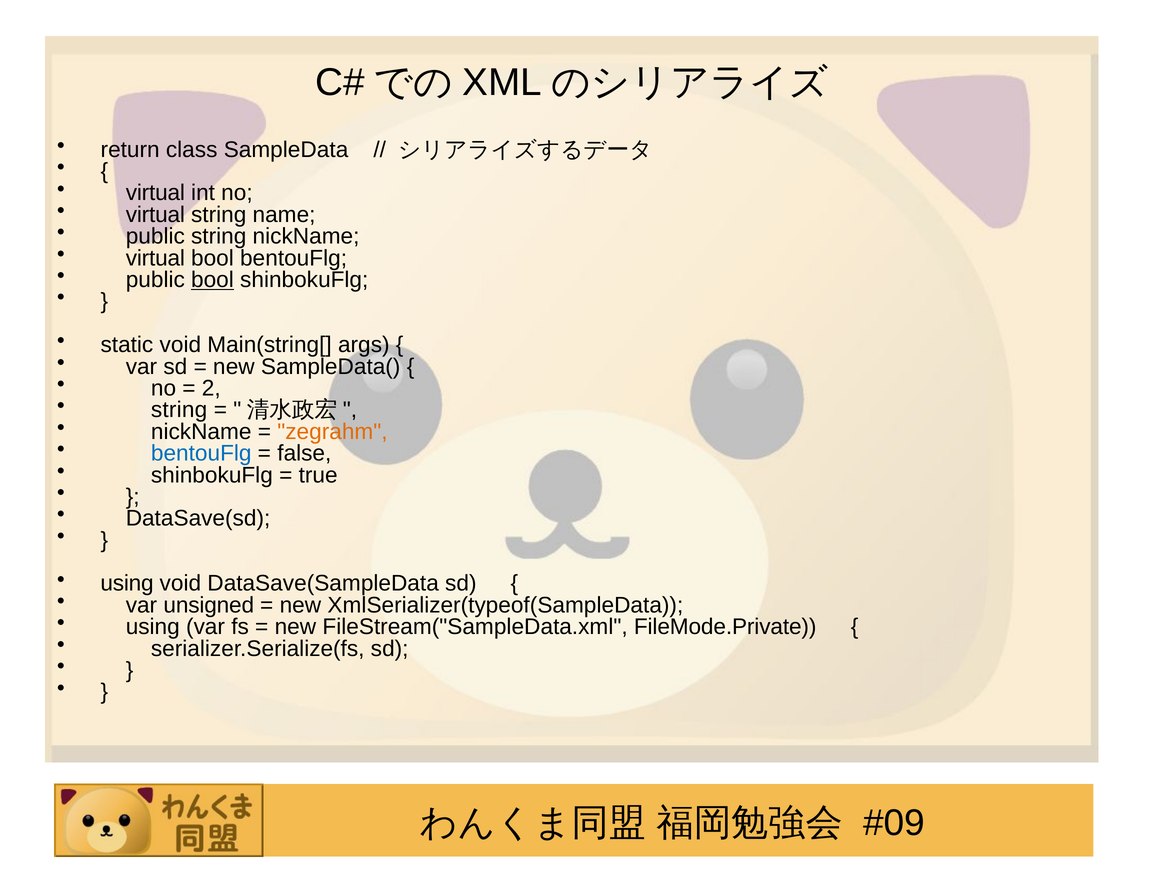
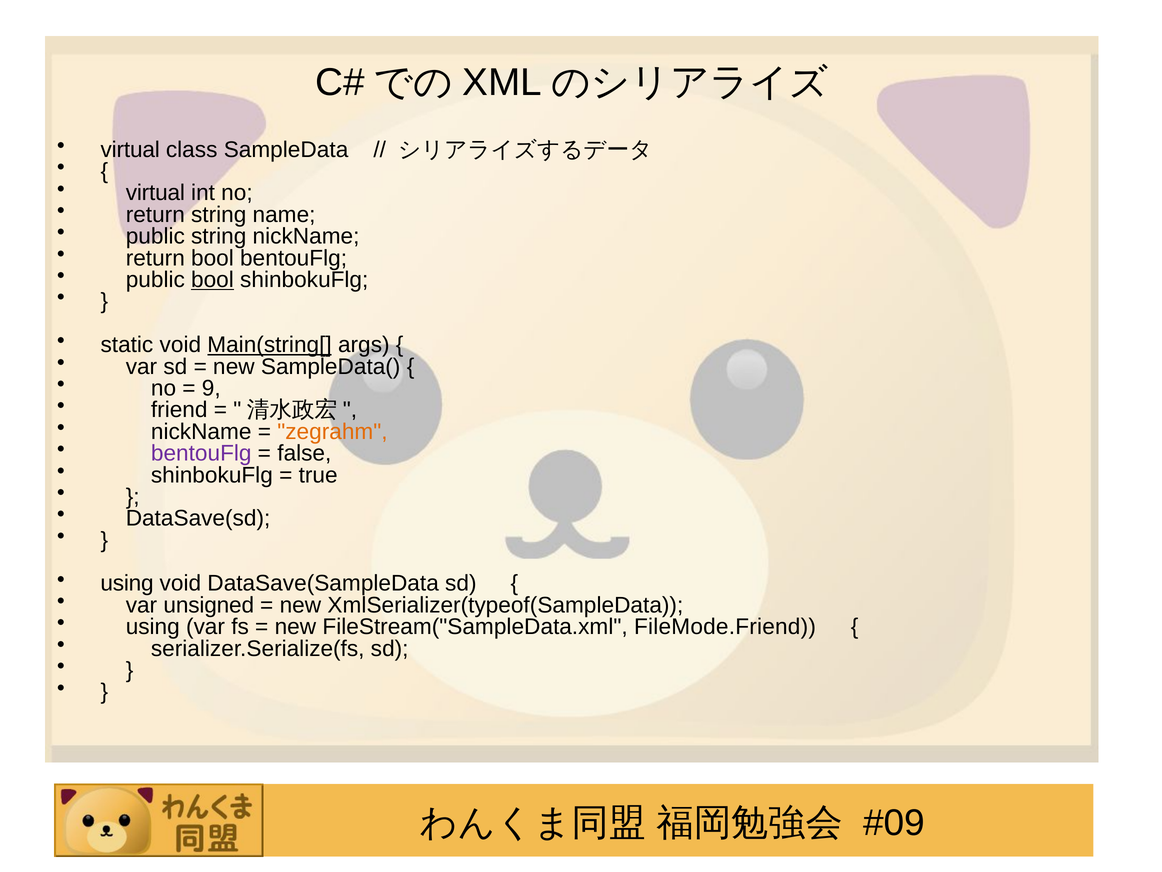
return at (130, 150): return -> virtual
virtual at (155, 215): virtual -> return
virtual at (155, 258): virtual -> return
Main(string[ underline: none -> present
2: 2 -> 9
string at (179, 410): string -> friend
bentouFlg at (201, 453) colour: blue -> purple
FileMode.Private: FileMode.Private -> FileMode.Friend
